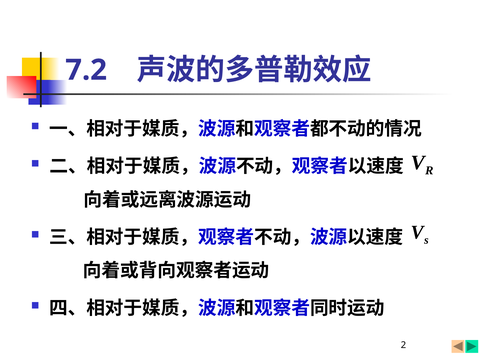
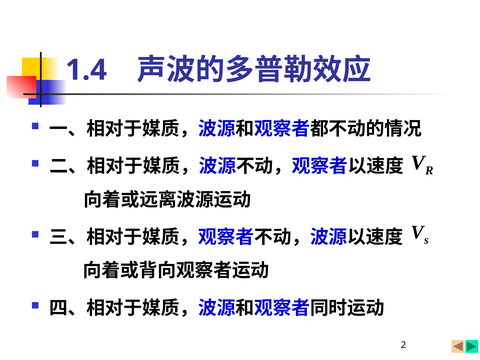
7.2: 7.2 -> 1.4
